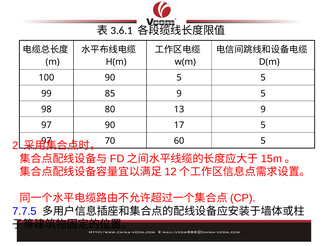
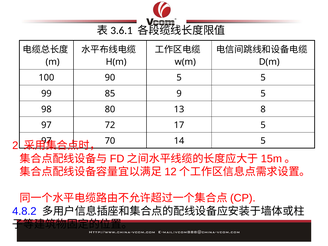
13 9: 9 -> 8
97 90: 90 -> 72
60: 60 -> 14
7.7.5: 7.7.5 -> 4.8.2
